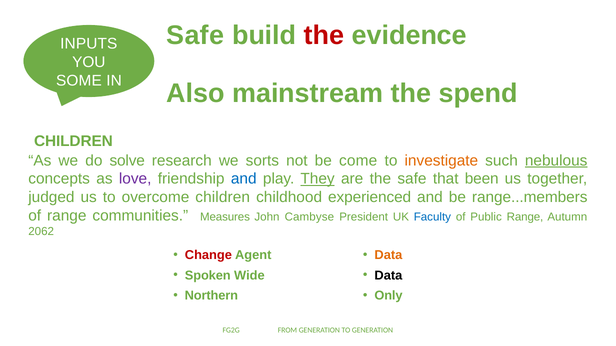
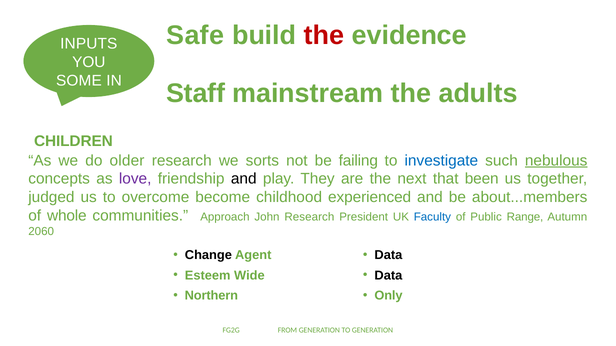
Also: Also -> Staff
spend: spend -> adults
solve: solve -> older
come: come -> failing
investigate colour: orange -> blue
and at (244, 179) colour: blue -> black
They underline: present -> none
the safe: safe -> next
overcome children: children -> become
range...members: range...members -> about...members
of range: range -> whole
Measures: Measures -> Approach
John Cambyse: Cambyse -> Research
2062: 2062 -> 2060
Change colour: red -> black
Data at (388, 255) colour: orange -> black
Spoken: Spoken -> Esteem
